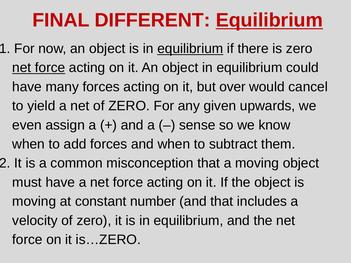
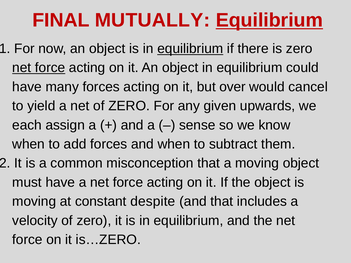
DIFFERENT: DIFFERENT -> MUTUALLY
even: even -> each
number: number -> despite
